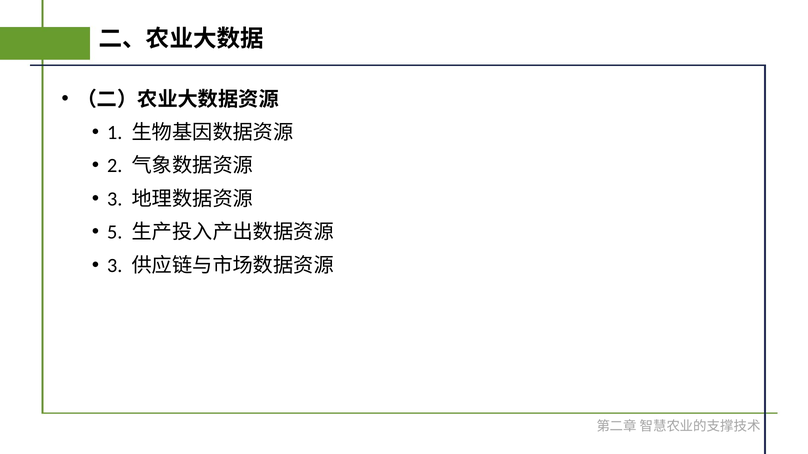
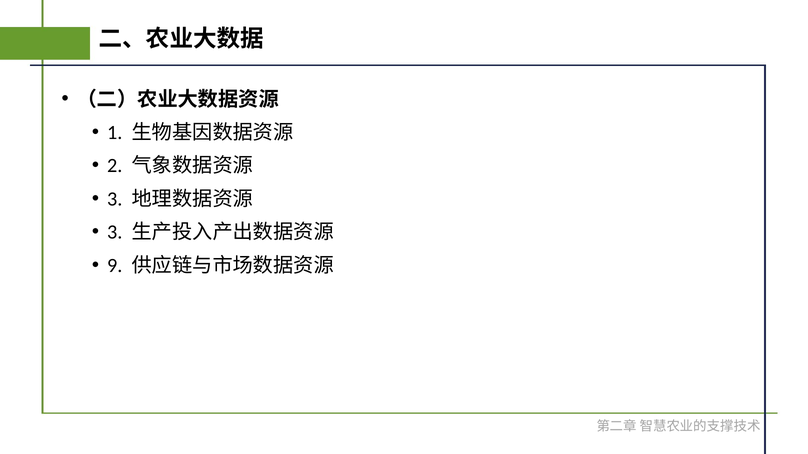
5 at (115, 233): 5 -> 3
3 at (115, 266): 3 -> 9
